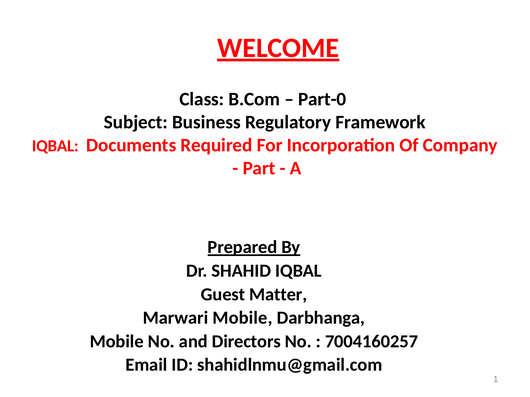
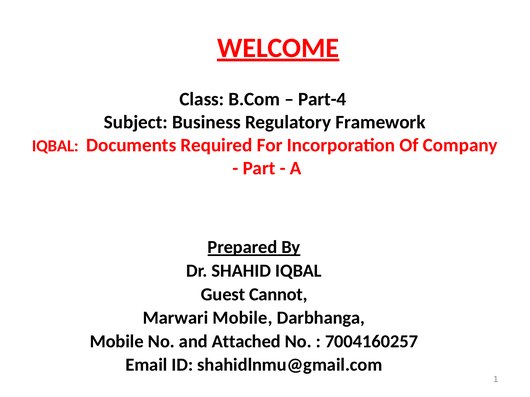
Part-0: Part-0 -> Part-4
Matter: Matter -> Cannot
Directors: Directors -> Attached
